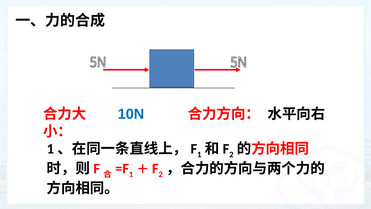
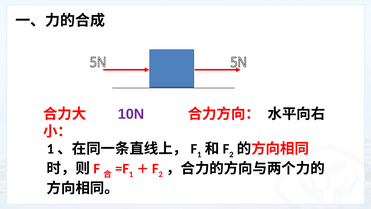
10N colour: blue -> purple
